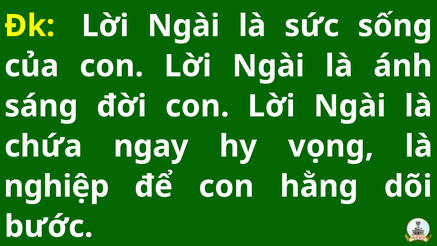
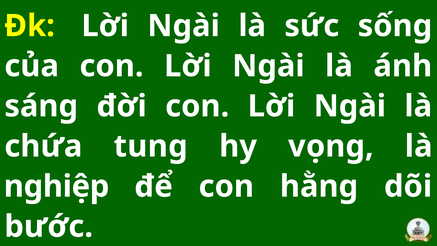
ngay: ngay -> tung
